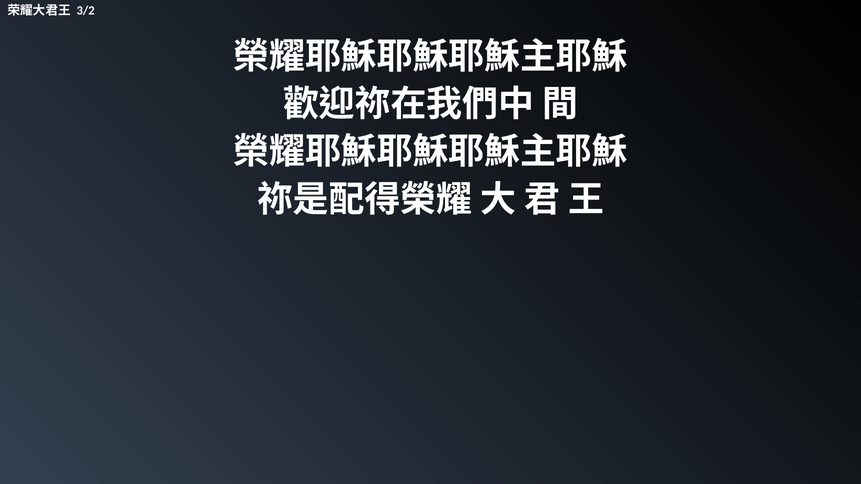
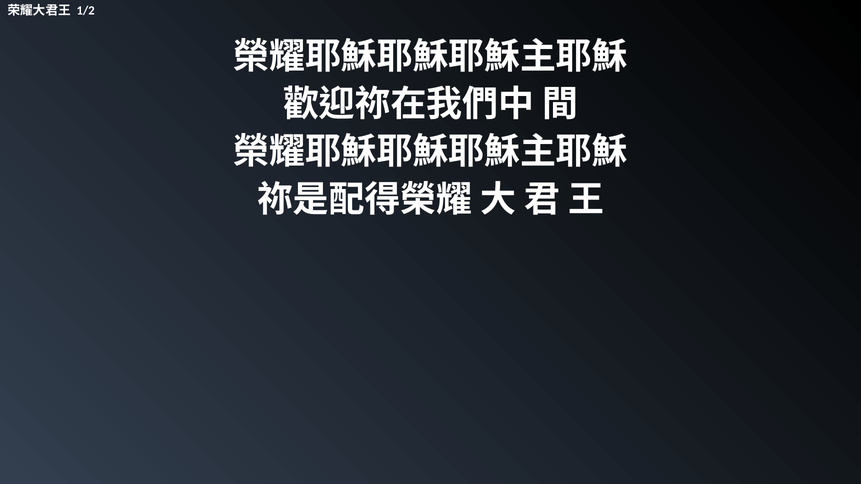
3/2: 3/2 -> 1/2
